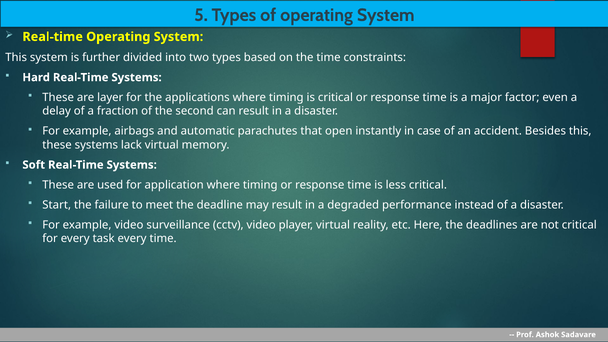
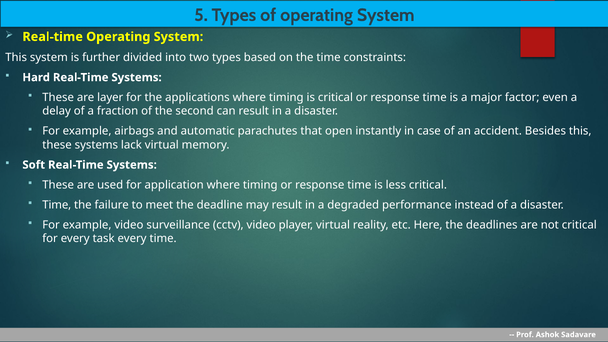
Start at (57, 205): Start -> Time
